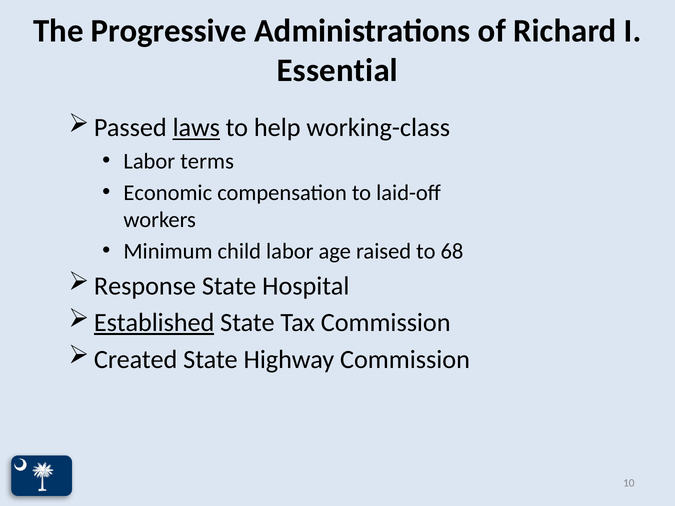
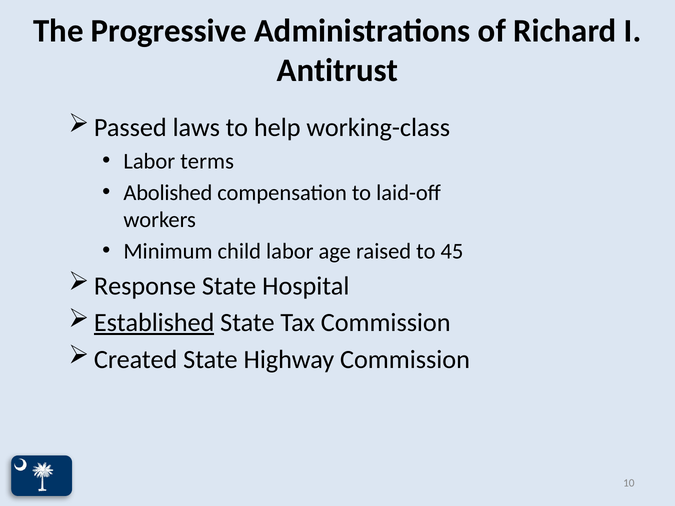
Essential: Essential -> Antitrust
laws underline: present -> none
Economic: Economic -> Abolished
68: 68 -> 45
